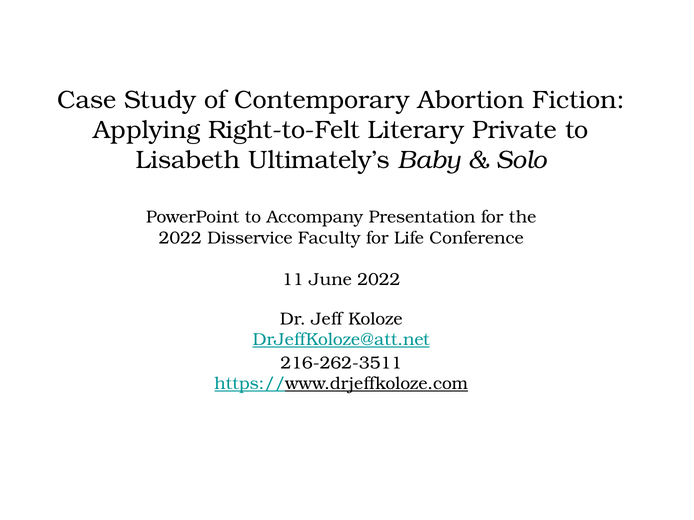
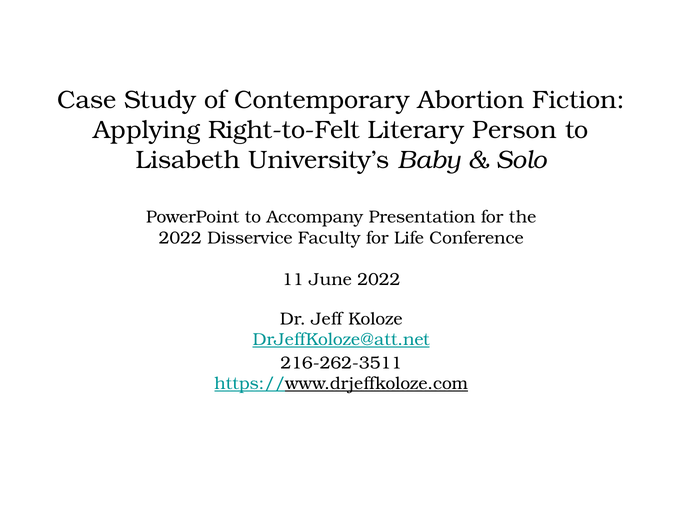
Private: Private -> Person
Ultimately’s: Ultimately’s -> University’s
